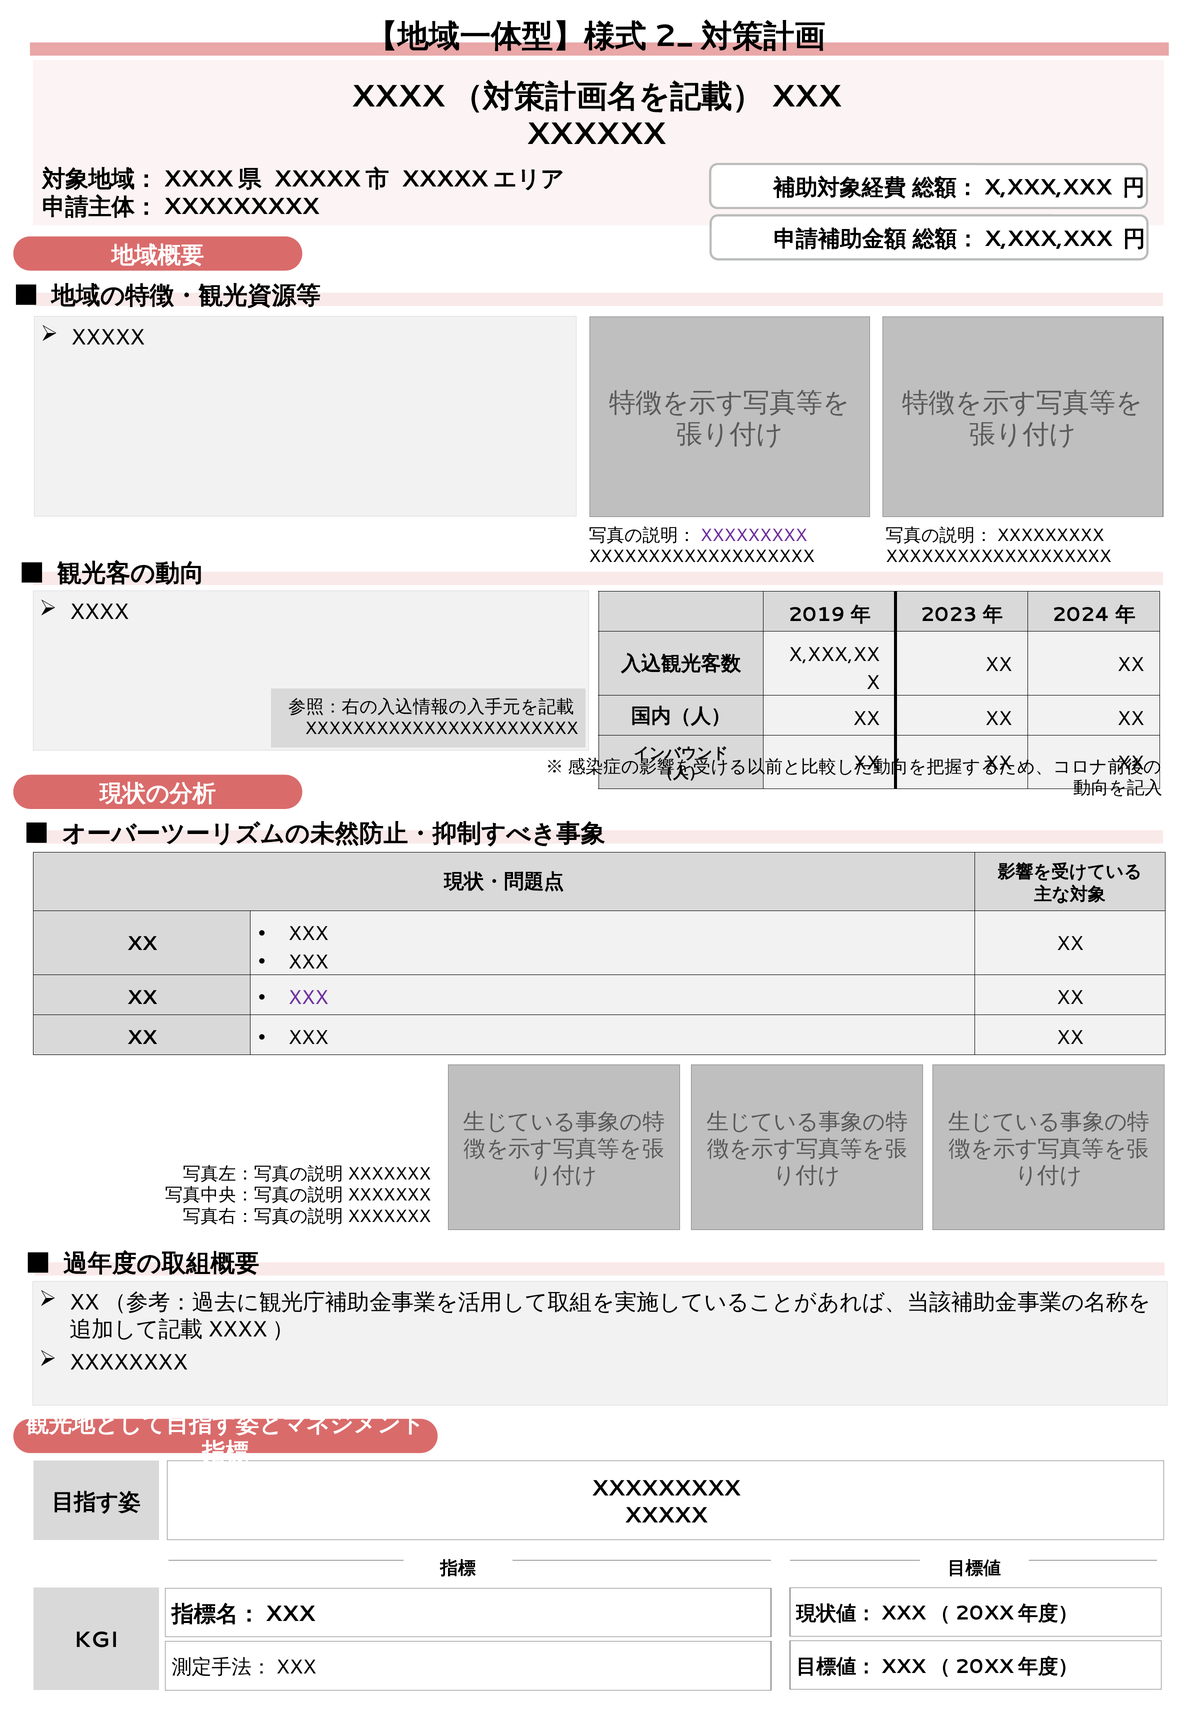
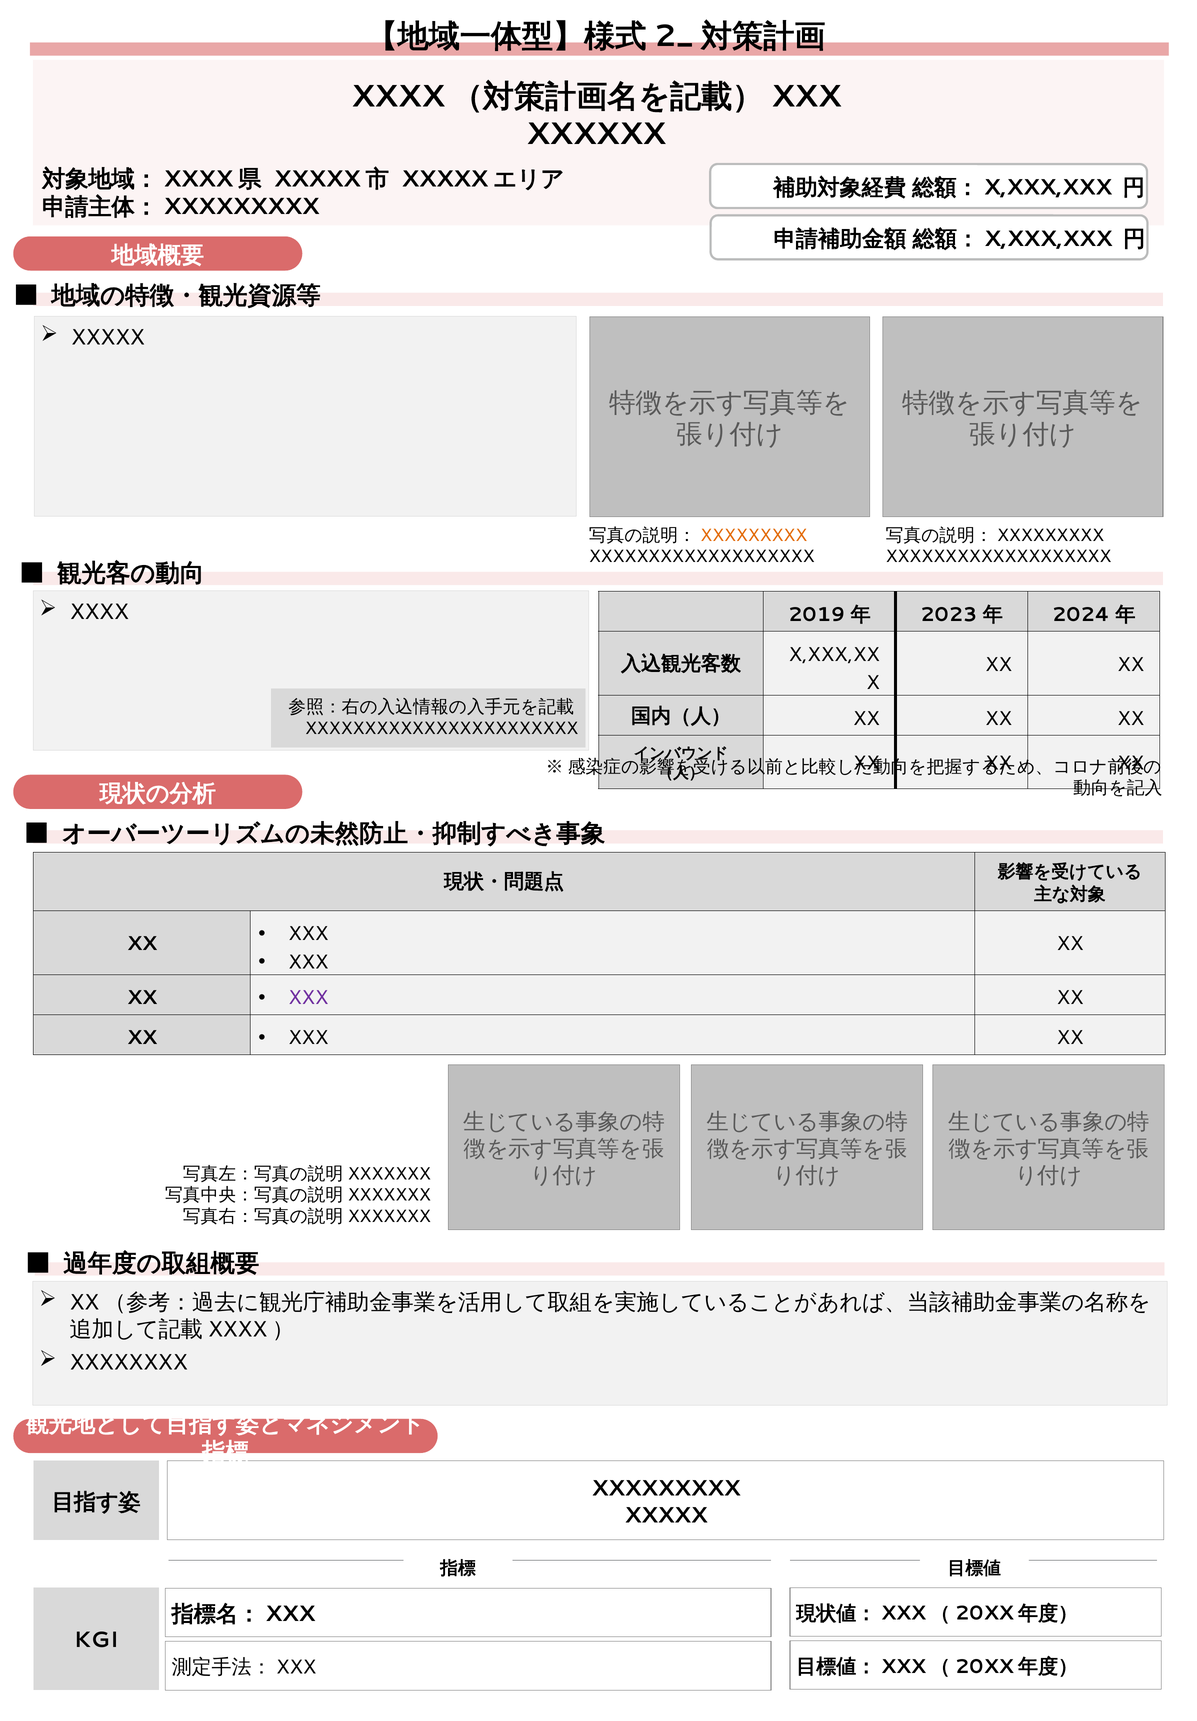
XXXXXXXXX at (754, 535) colour: purple -> orange
